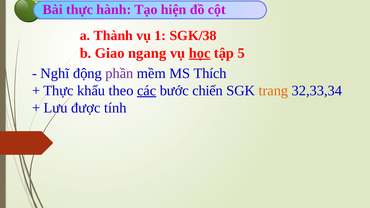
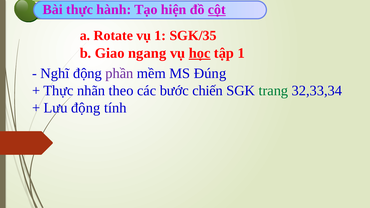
cột underline: none -> present
Thành: Thành -> Rotate
SGK/38: SGK/38 -> SGK/35
tập 5: 5 -> 1
Thích: Thích -> Đúng
khẩu: khẩu -> nhãn
các underline: present -> none
trang colour: orange -> green
Lưu được: được -> động
